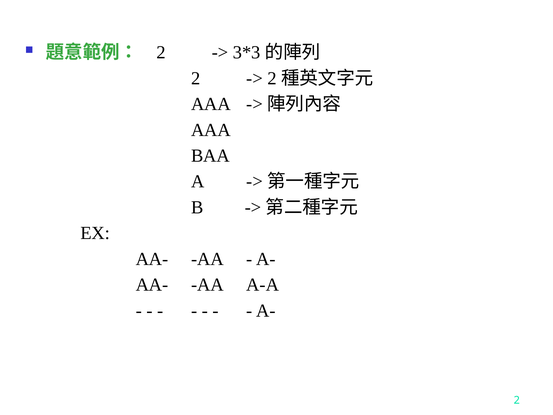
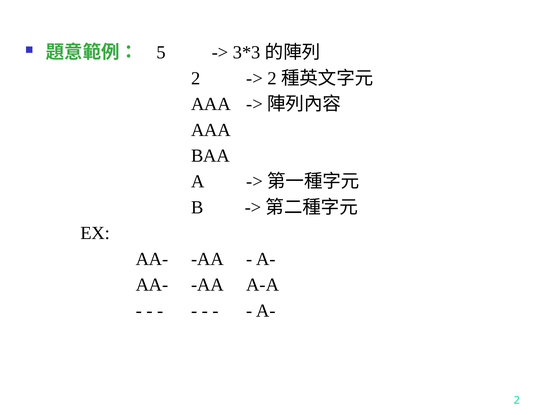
2 at (161, 52): 2 -> 5
